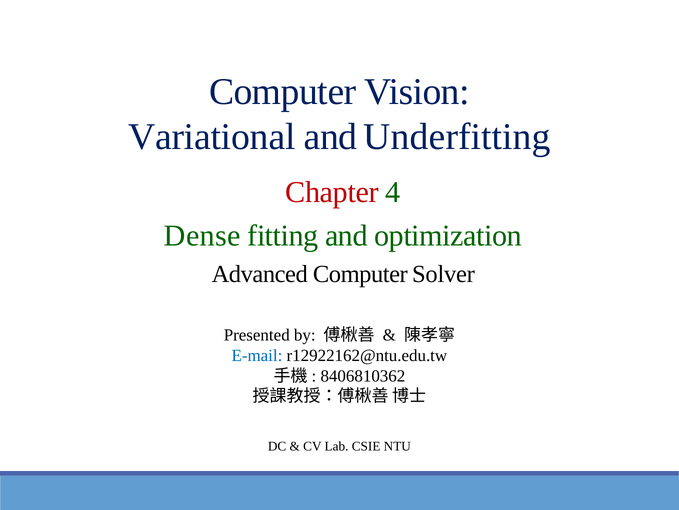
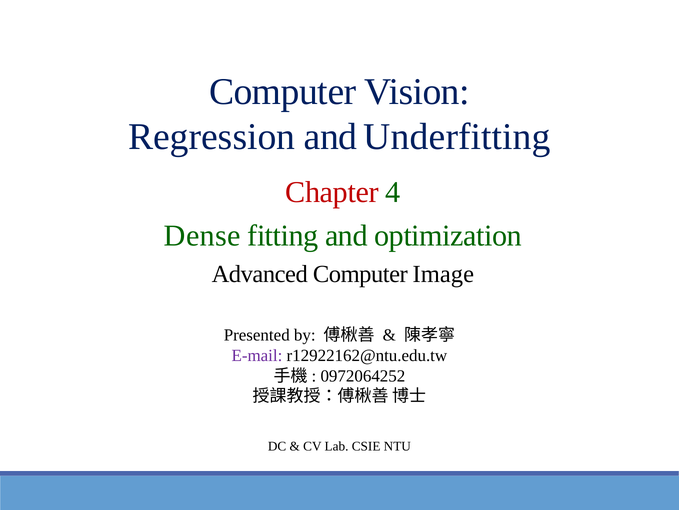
Variational: Variational -> Regression
Solver: Solver -> Image
E-mail colour: blue -> purple
8406810362: 8406810362 -> 0972064252
